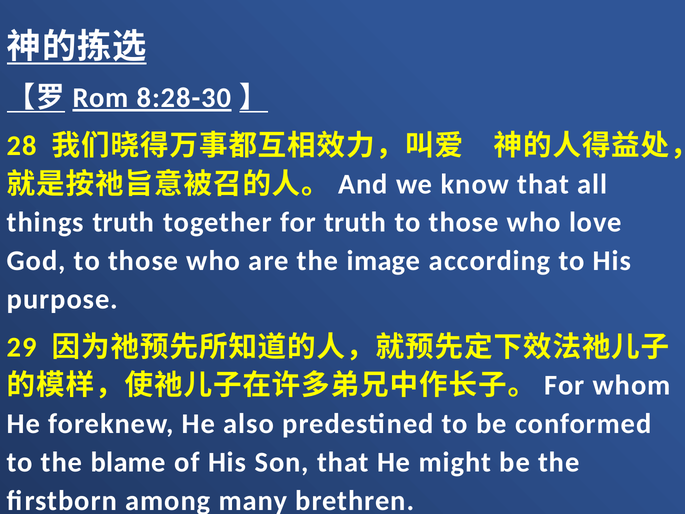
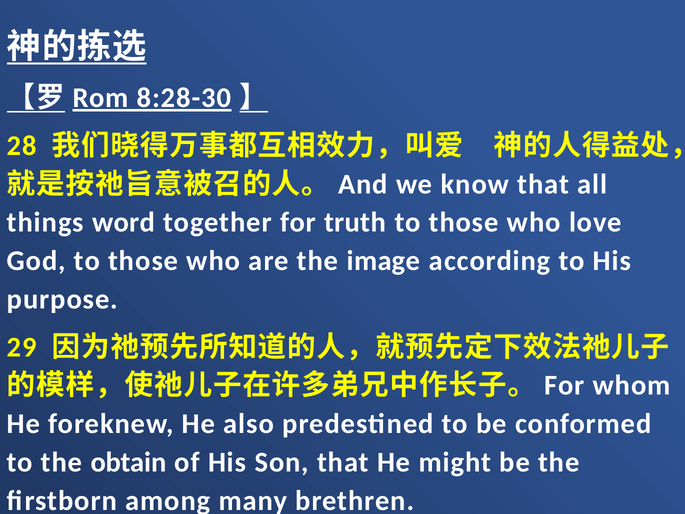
things truth: truth -> word
blame: blame -> obtain
